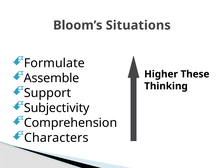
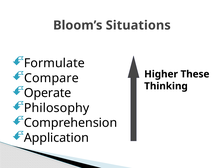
Assemble: Assemble -> Compare
Support: Support -> Operate
Subjectivity: Subjectivity -> Philosophy
Characters: Characters -> Application
